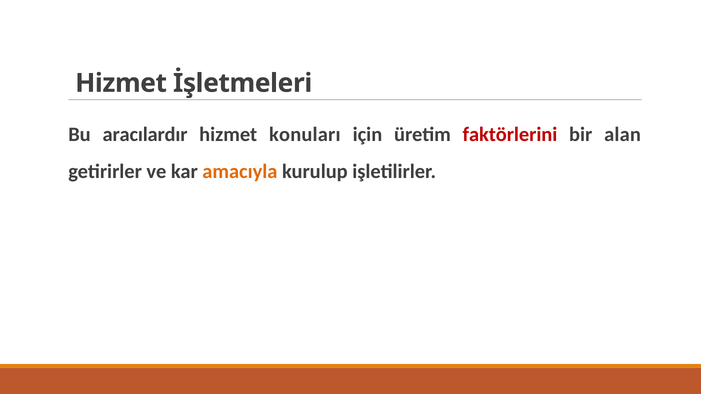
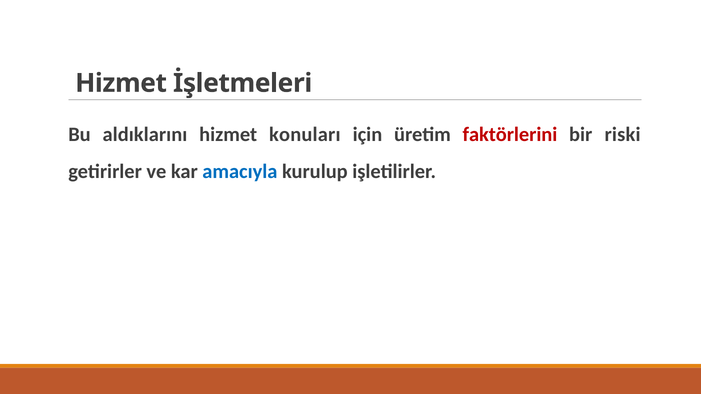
aracılardır: aracılardır -> aldıklarını
alan: alan -> riski
amacıyla colour: orange -> blue
